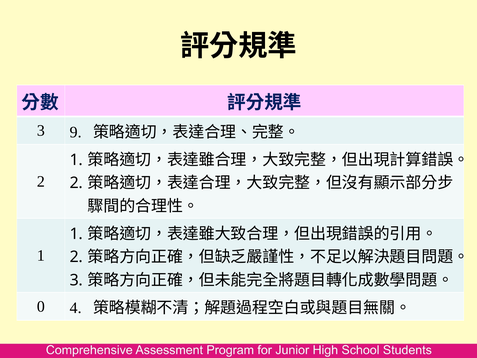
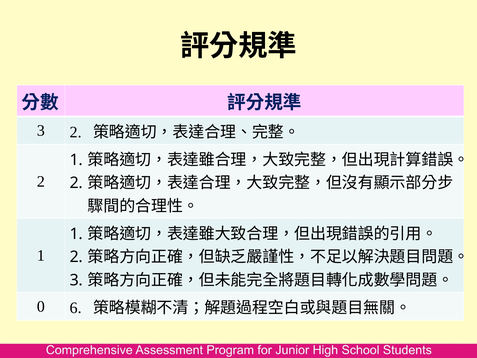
3 9: 9 -> 2
4: 4 -> 6
